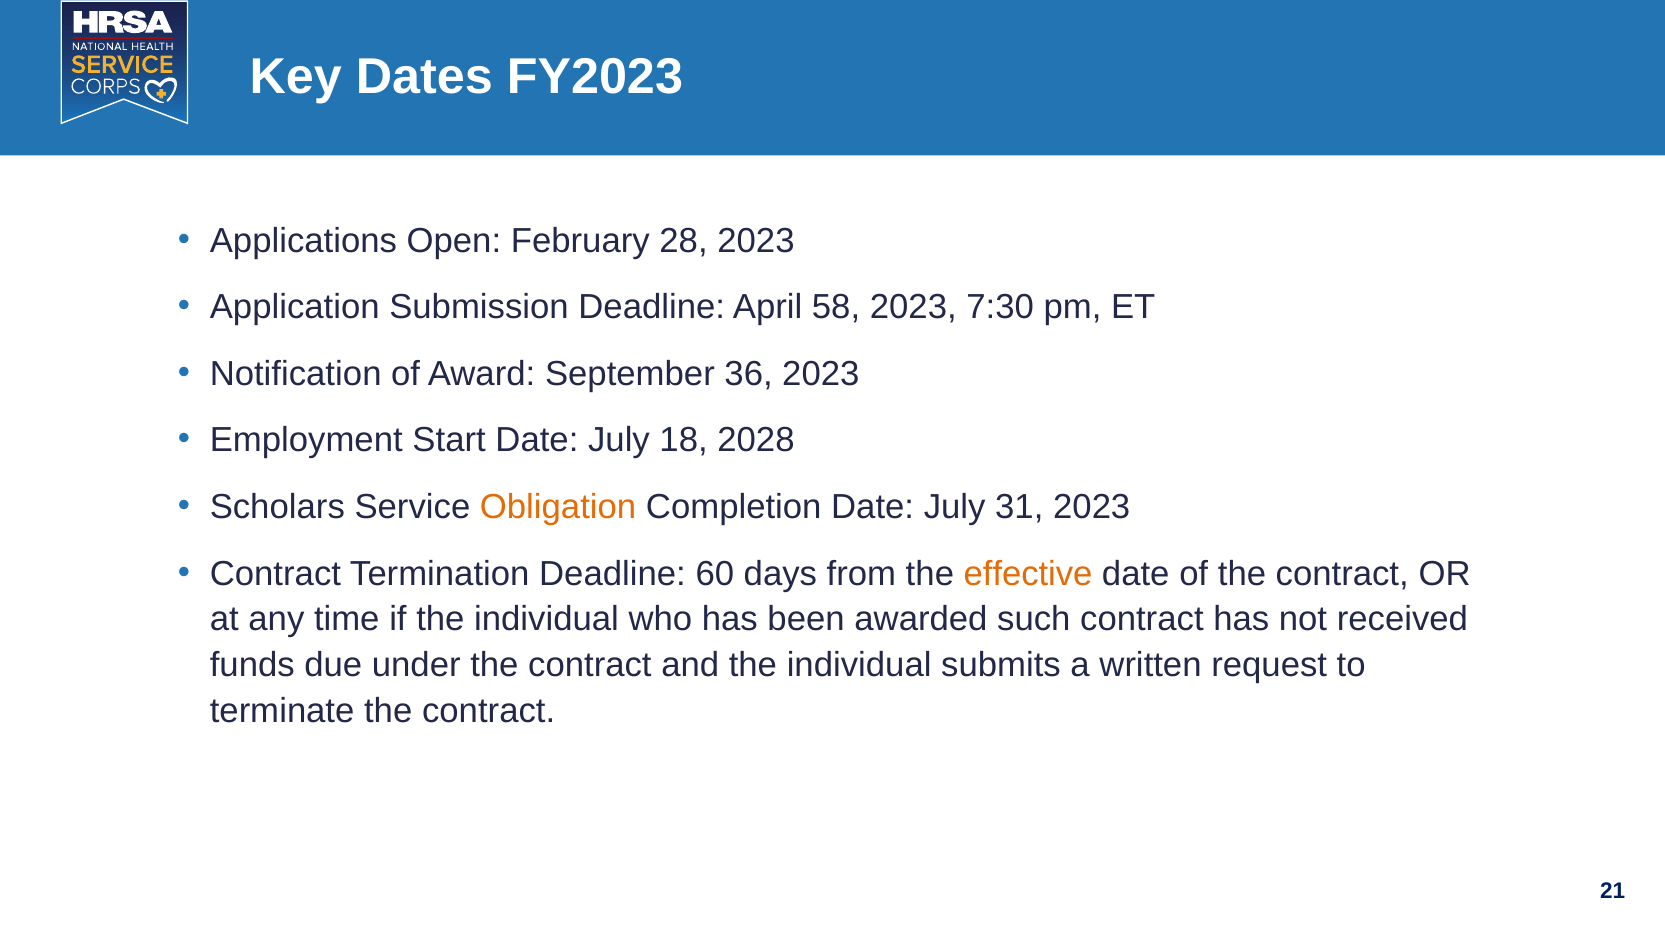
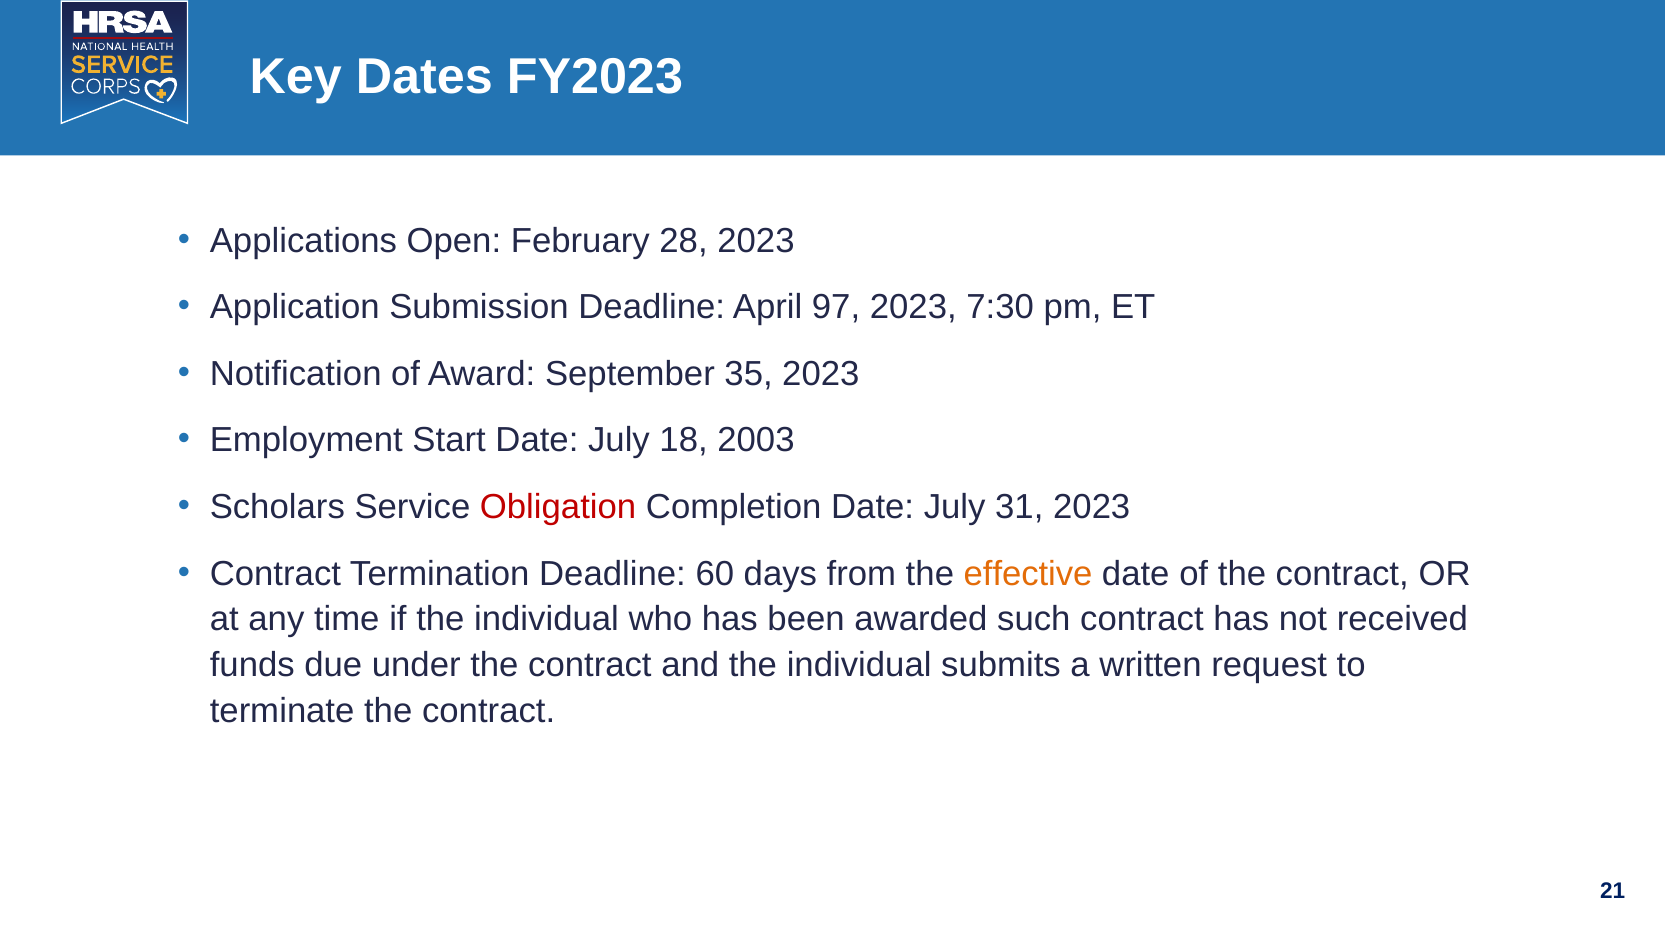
58: 58 -> 97
36: 36 -> 35
2028: 2028 -> 2003
Obligation colour: orange -> red
